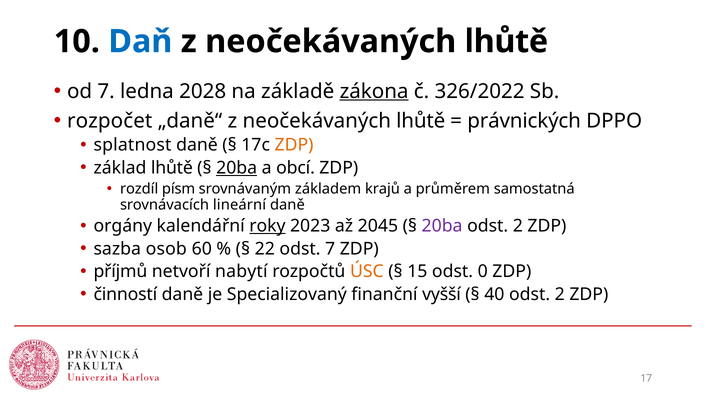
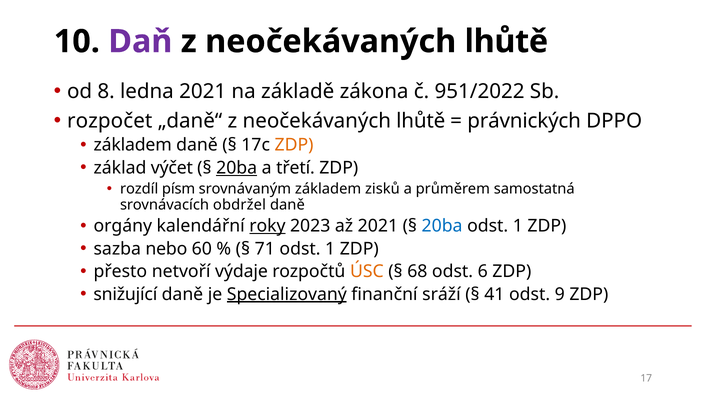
Daň colour: blue -> purple
od 7: 7 -> 8
ledna 2028: 2028 -> 2021
zákona underline: present -> none
326/2022: 326/2022 -> 951/2022
splatnost at (132, 145): splatnost -> základem
základ lhůtě: lhůtě -> výčet
obcí: obcí -> třetí
krajů: krajů -> zisků
lineární: lineární -> obdržel
až 2045: 2045 -> 2021
20ba at (442, 226) colour: purple -> blue
2 at (518, 226): 2 -> 1
osob: osob -> nebo
22: 22 -> 71
7 at (330, 249): 7 -> 1
příjmů: příjmů -> přesto
nabytí: nabytí -> výdaje
15: 15 -> 68
0: 0 -> 6
činností: činností -> snižující
Specializovaný underline: none -> present
vyšší: vyšší -> sráží
40: 40 -> 41
2 at (560, 294): 2 -> 9
